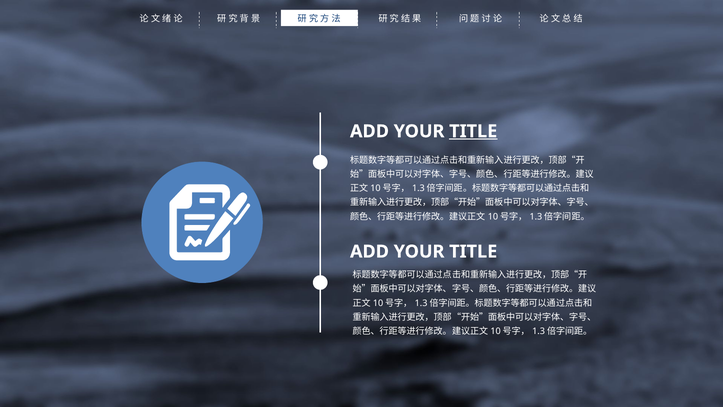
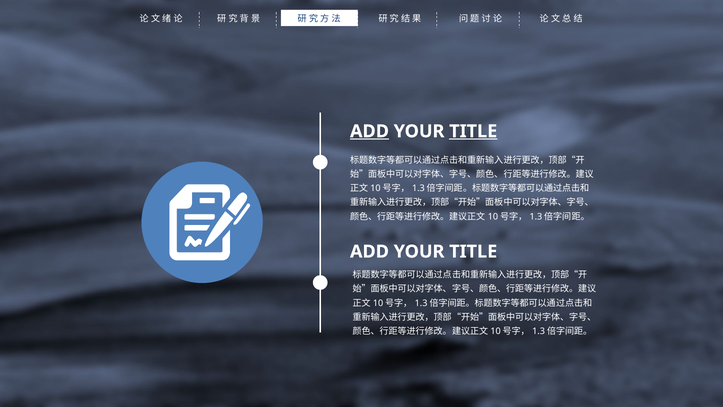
ADD at (369, 131) underline: none -> present
